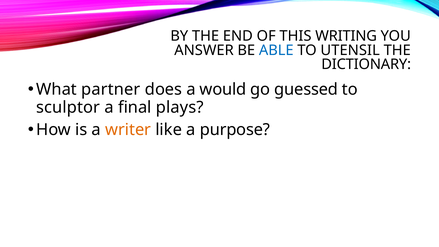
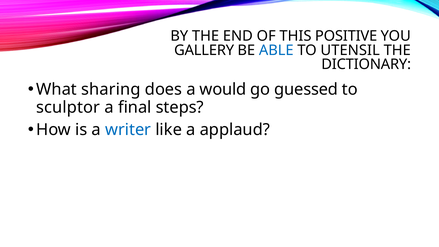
WRITING: WRITING -> POSITIVE
ANSWER: ANSWER -> GALLERY
partner: partner -> sharing
plays: plays -> steps
writer colour: orange -> blue
purpose: purpose -> applaud
